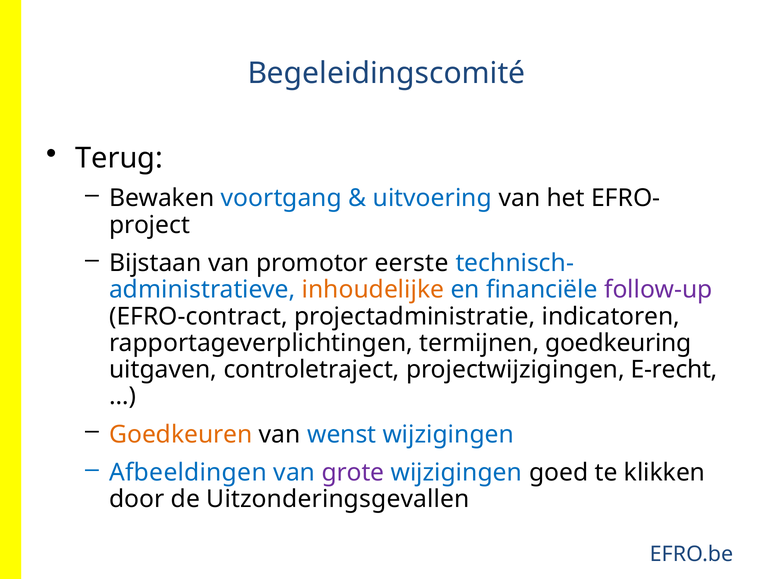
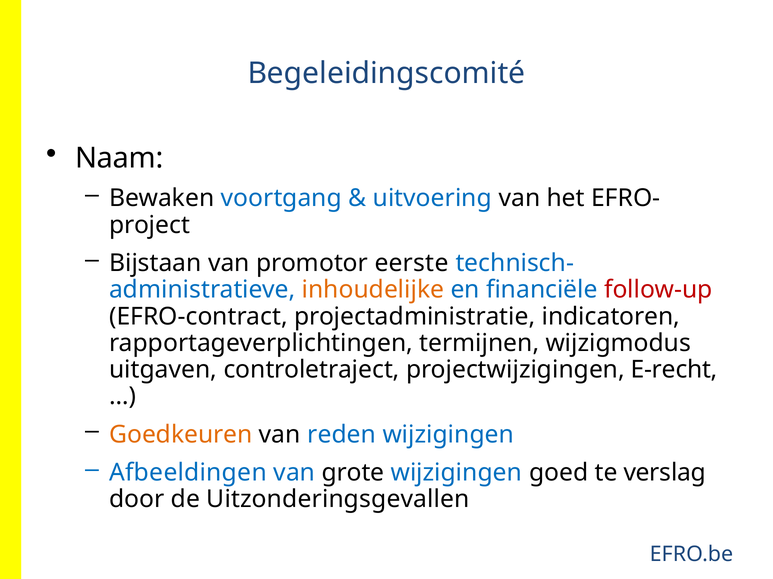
Terug: Terug -> Naam
follow-up colour: purple -> red
goedkeuring: goedkeuring -> wijzigmodus
wenst: wenst -> reden
grote colour: purple -> black
klikken: klikken -> verslag
